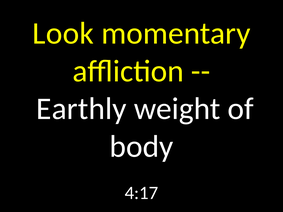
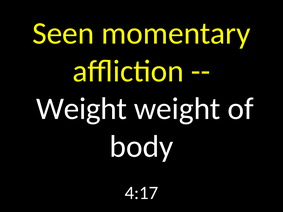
Look: Look -> Seen
Earthly at (81, 109): Earthly -> Weight
